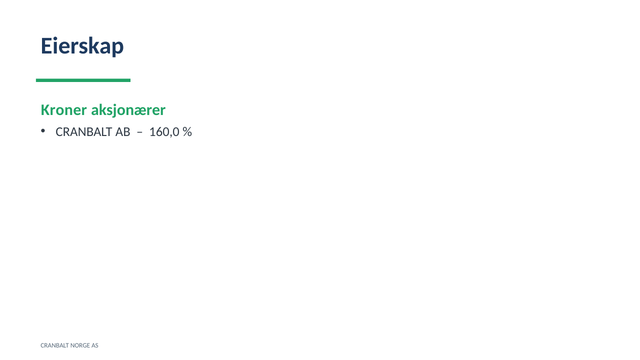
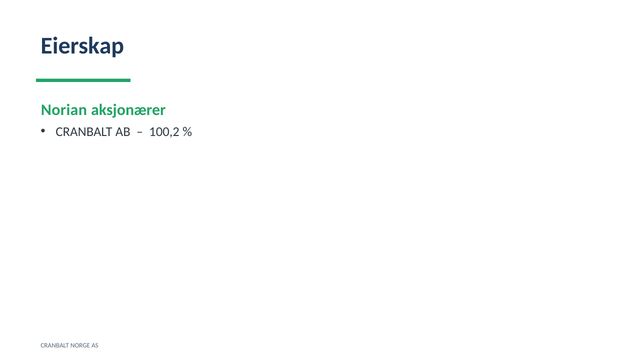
Kroner: Kroner -> Norian
160,0: 160,0 -> 100,2
